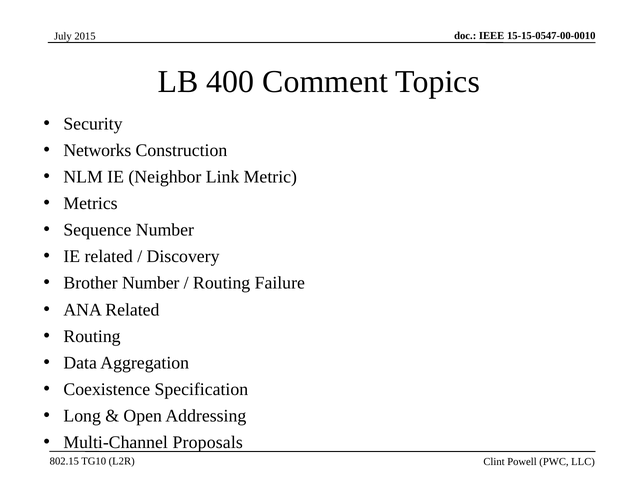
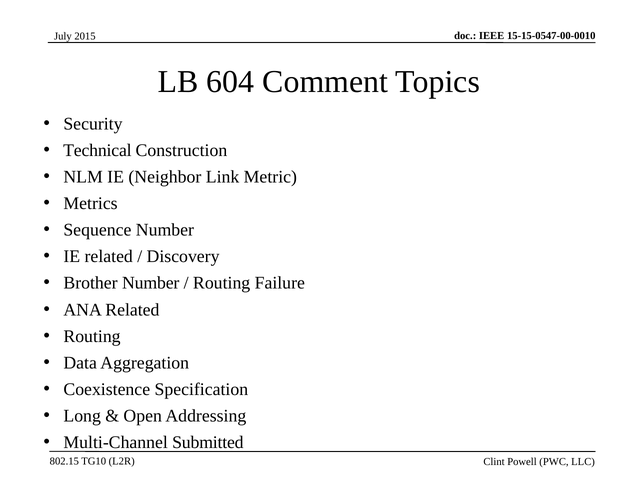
400: 400 -> 604
Networks: Networks -> Technical
Proposals: Proposals -> Submitted
